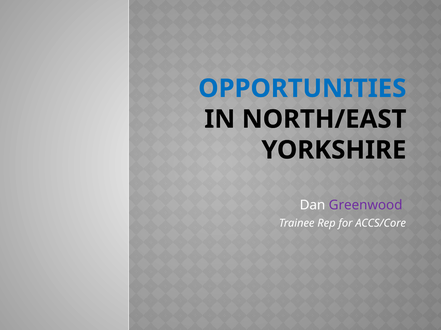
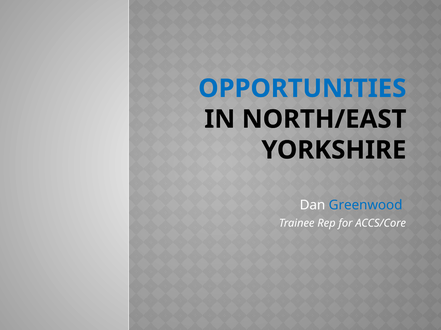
Greenwood colour: purple -> blue
